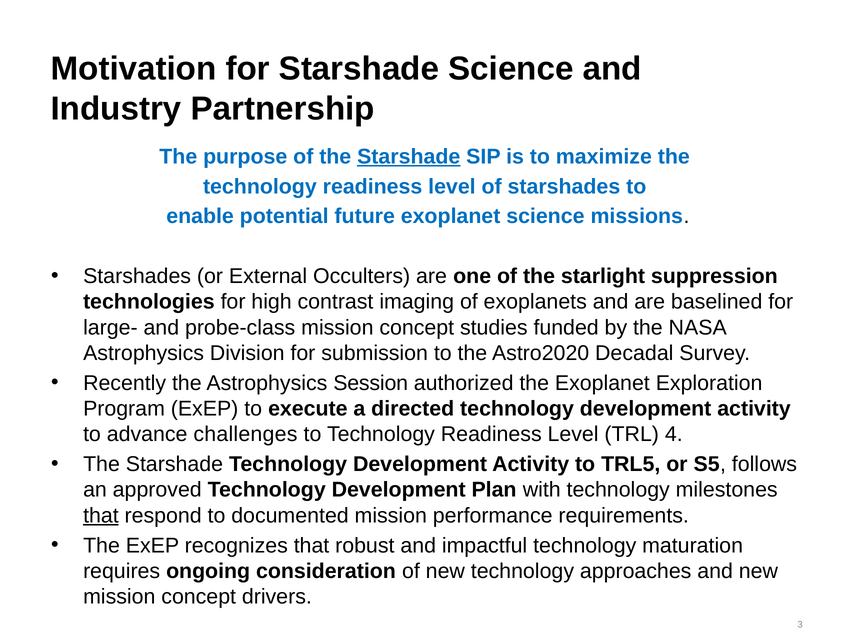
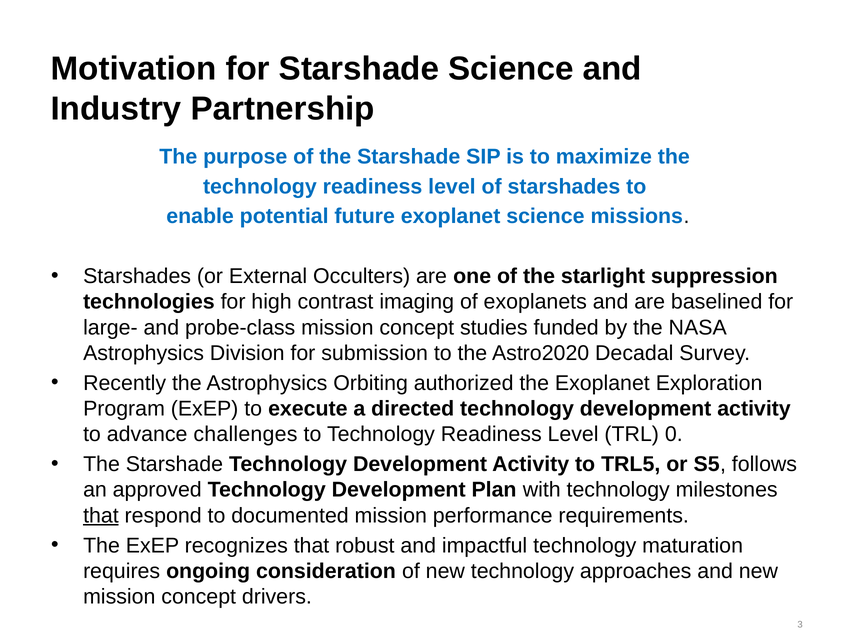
Starshade at (409, 156) underline: present -> none
Session: Session -> Orbiting
4: 4 -> 0
